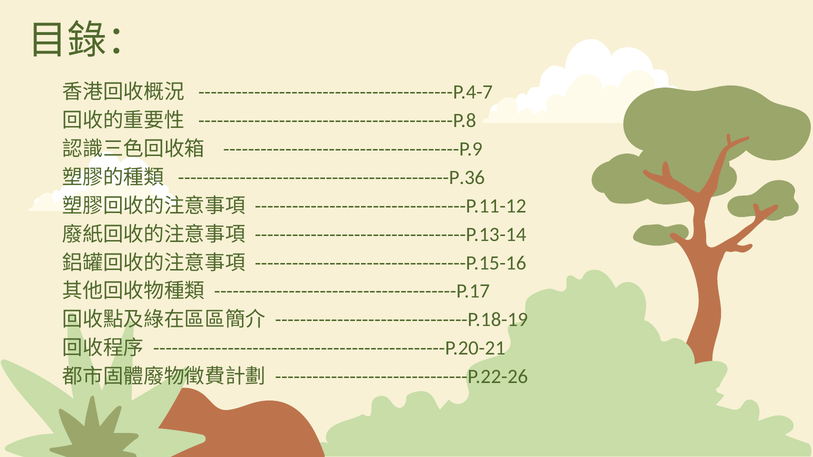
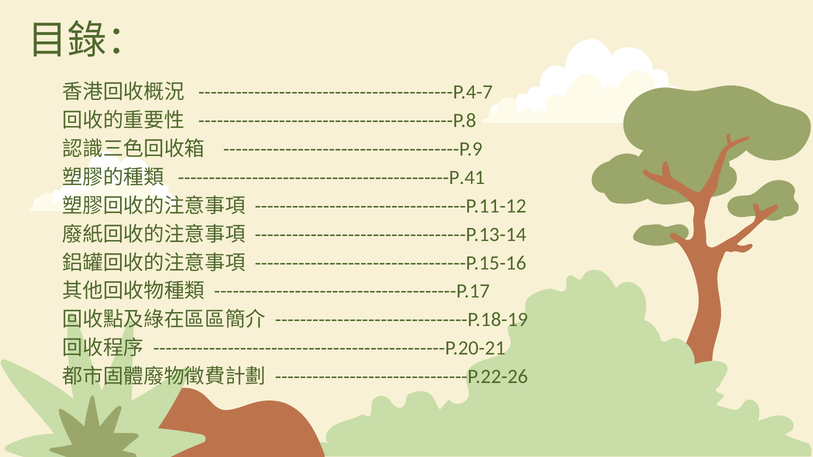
--------------------------------------------P.36: --------------------------------------------P.36 -> --------------------------------------------P.41
